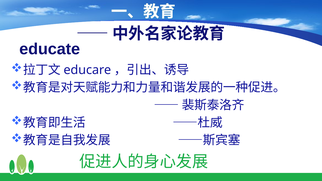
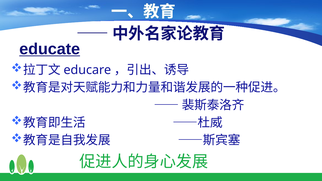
educate underline: none -> present
